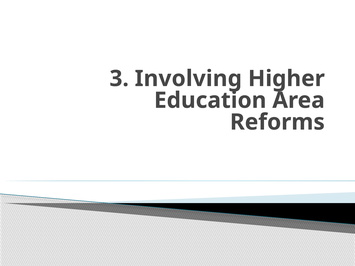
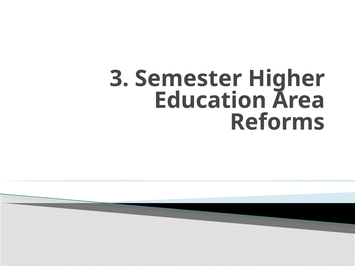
Involving: Involving -> Semester
